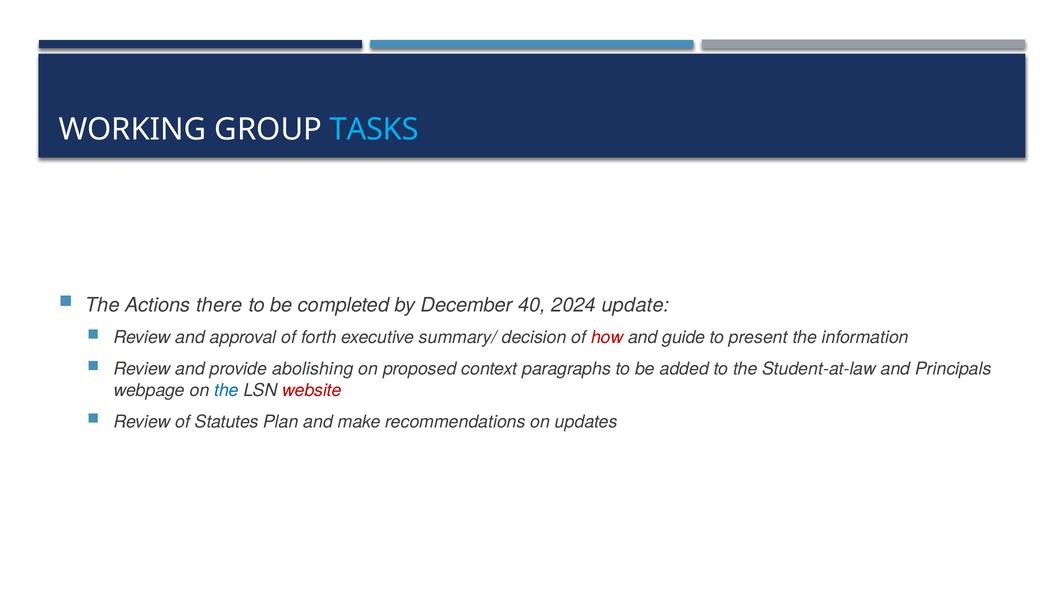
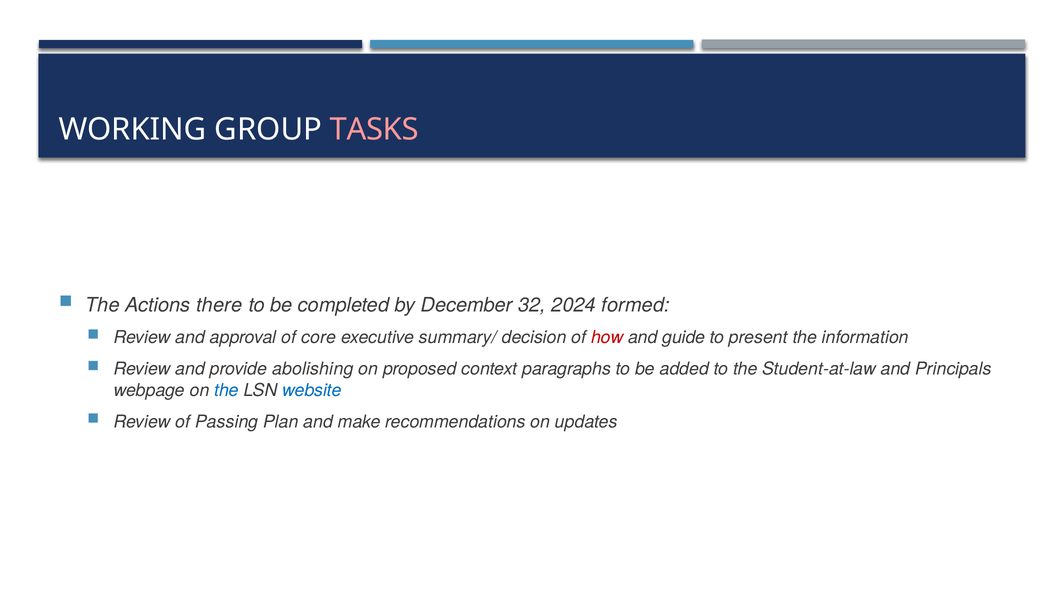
TASKS colour: light blue -> pink
40: 40 -> 32
update: update -> formed
forth: forth -> core
website colour: red -> blue
Statutes: Statutes -> Passing
